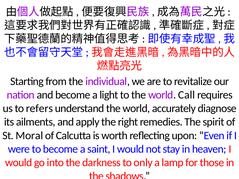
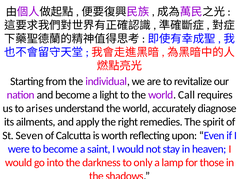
refers: refers -> arises
Moral: Moral -> Seven
